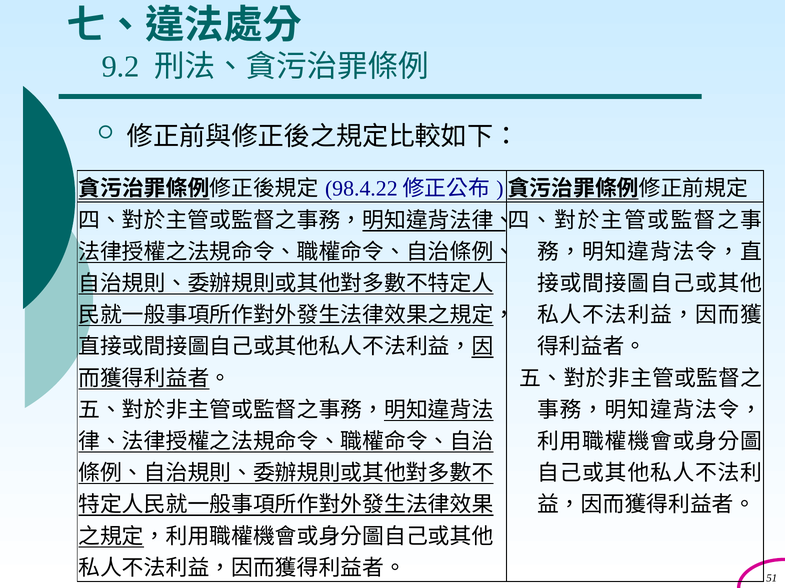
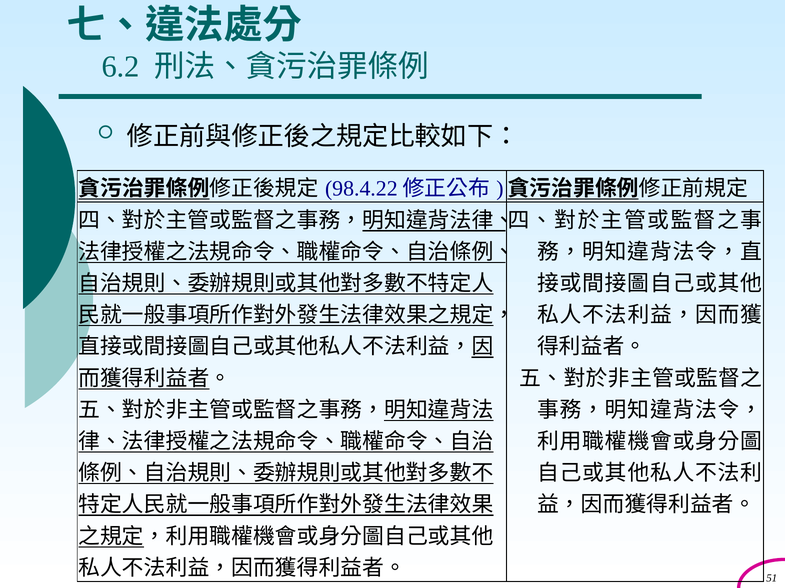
9.2: 9.2 -> 6.2
